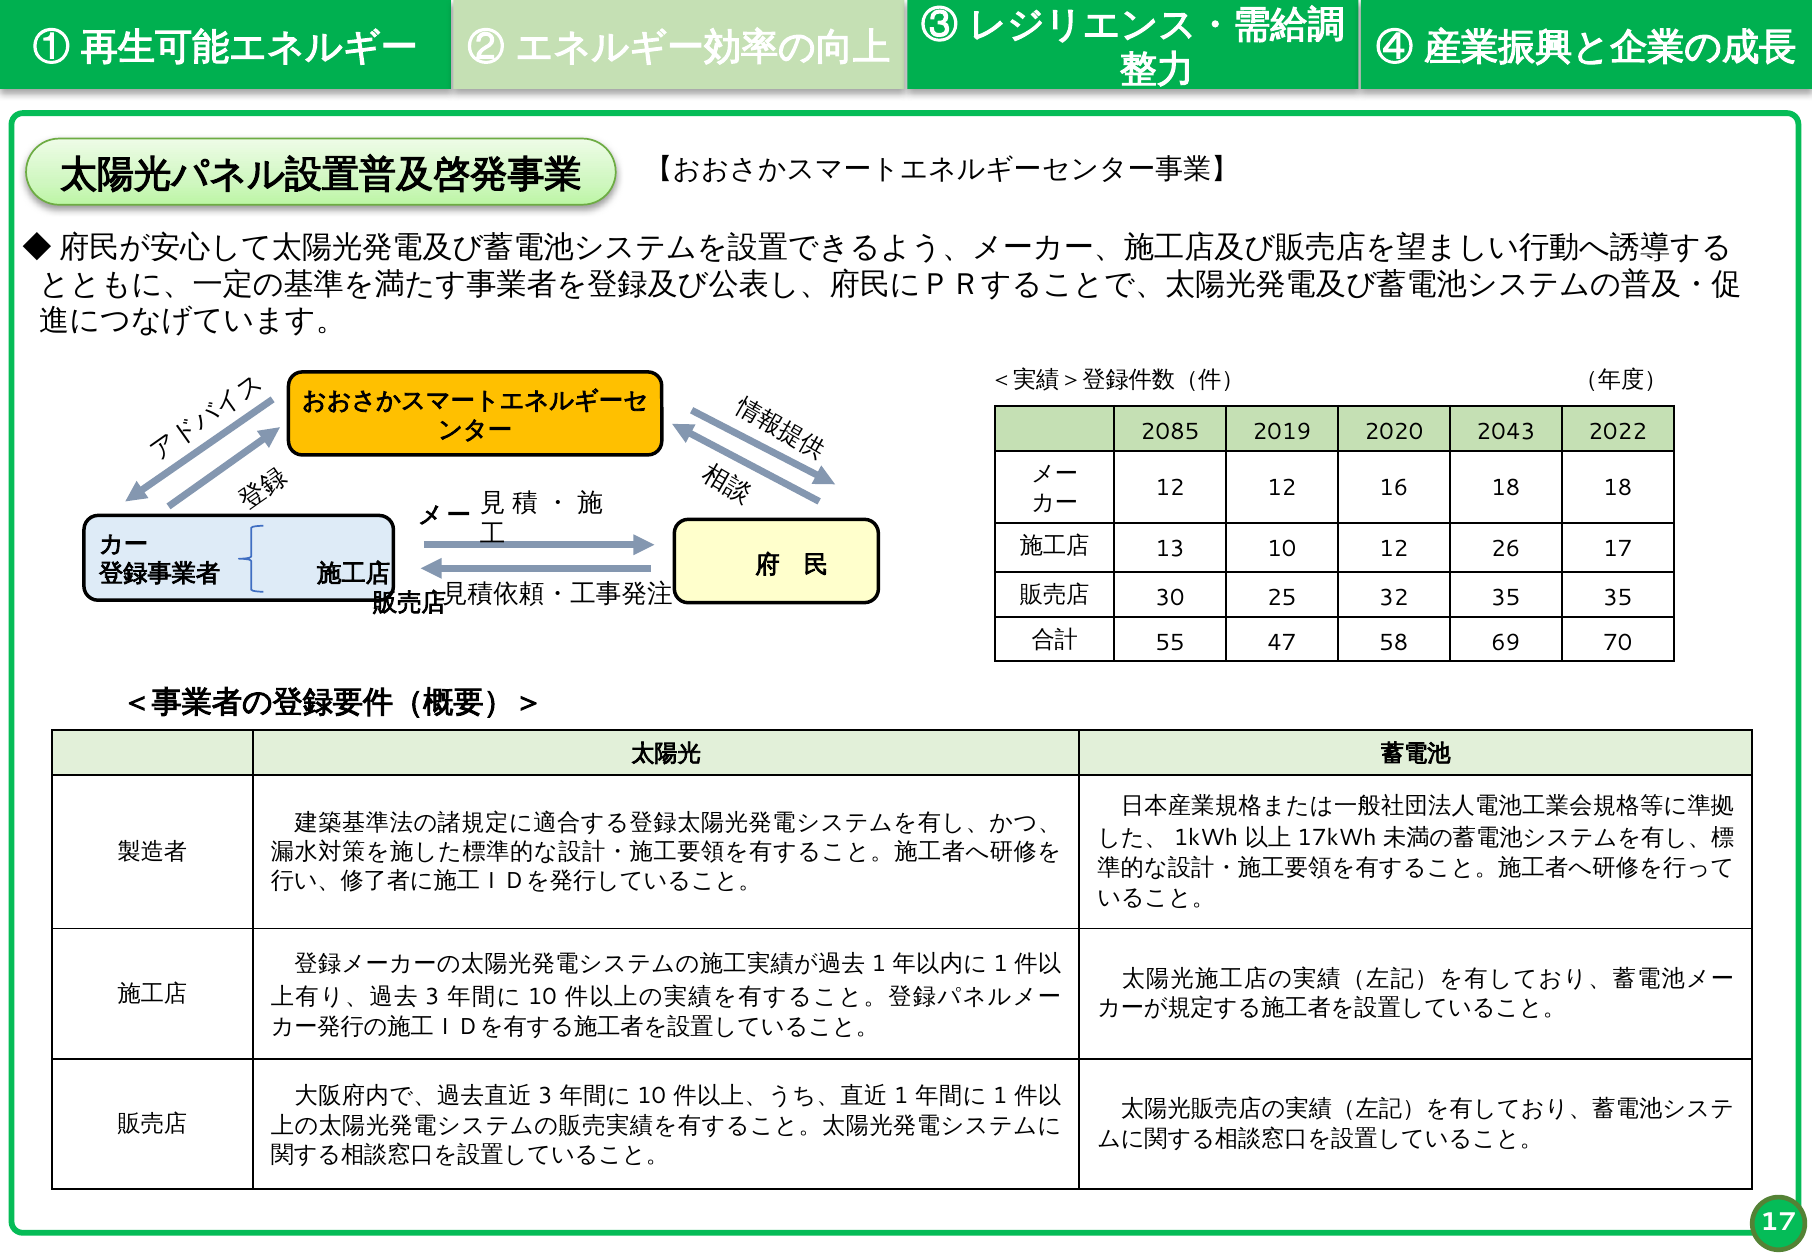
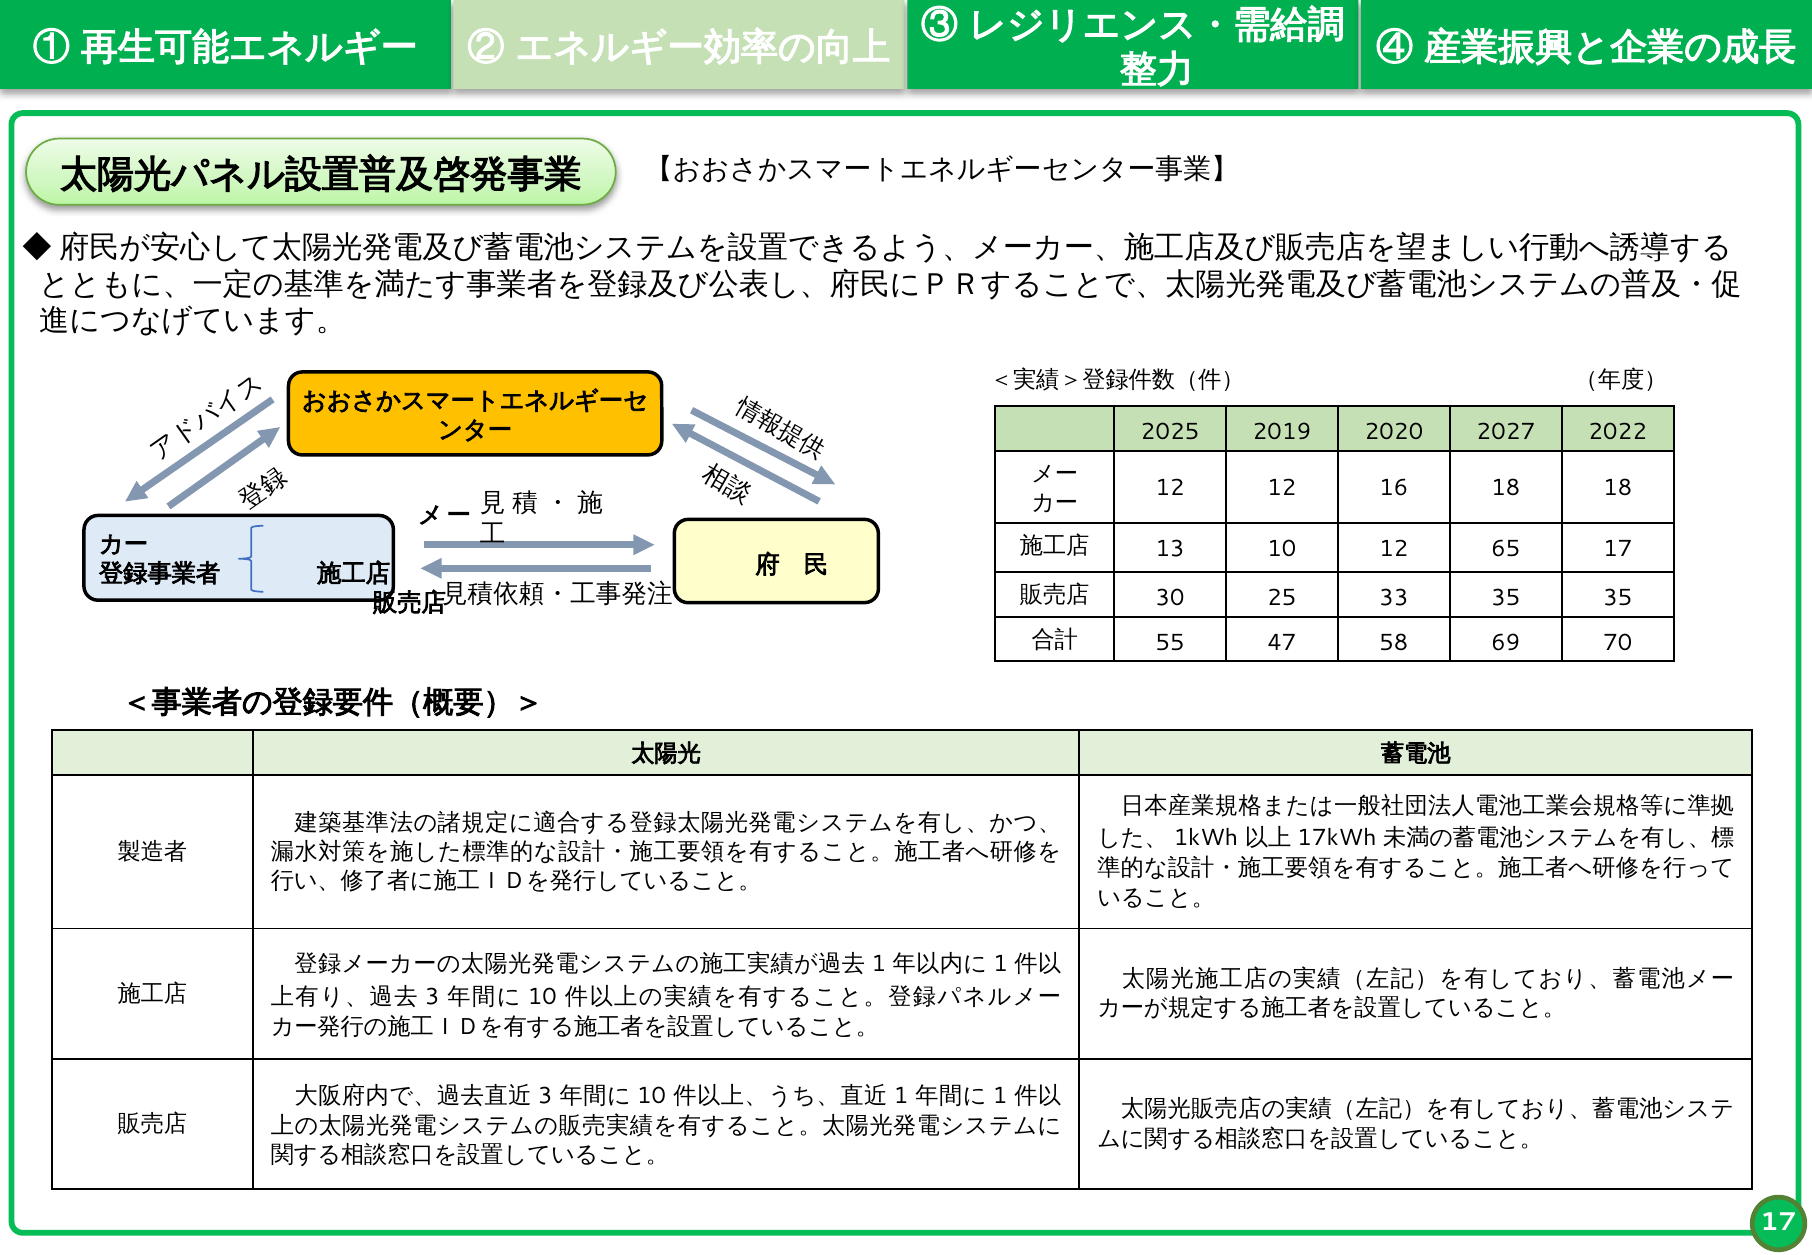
2085: 2085 -> 2025
2043: 2043 -> 2027
26: 26 -> 65
32: 32 -> 33
